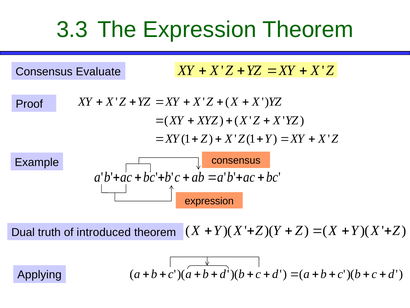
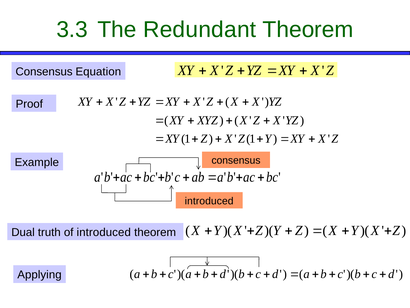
The Expression: Expression -> Redundant
Evaluate: Evaluate -> Equation
expression at (209, 201): expression -> introduced
